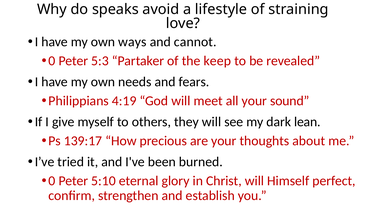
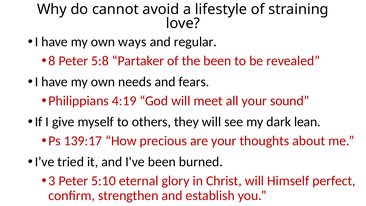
speaks: speaks -> cannot
cannot: cannot -> regular
0 at (52, 61): 0 -> 8
5:3: 5:3 -> 5:8
the keep: keep -> been
0 at (52, 181): 0 -> 3
